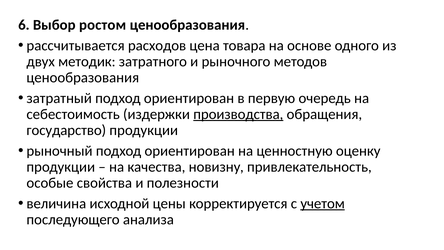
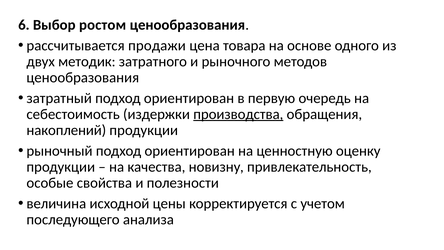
расходов: расходов -> продажи
государство: государство -> накоплений
учетом underline: present -> none
